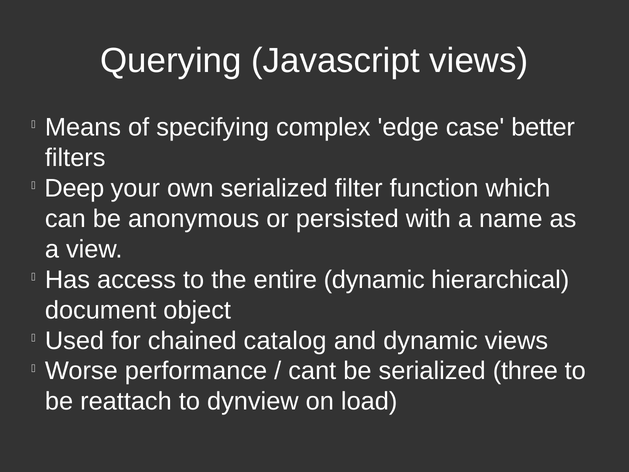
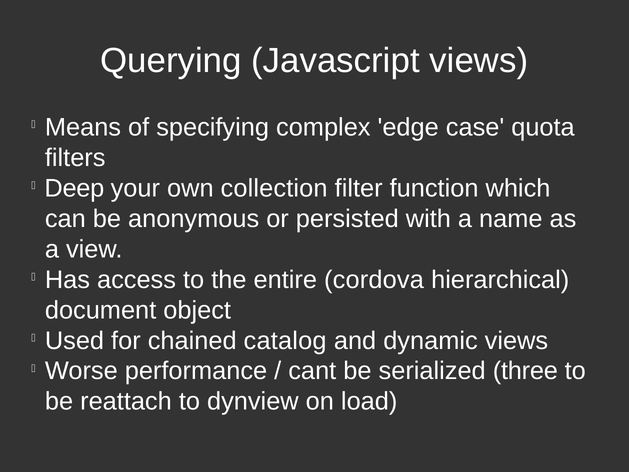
better: better -> quota
own serialized: serialized -> collection
entire dynamic: dynamic -> cordova
